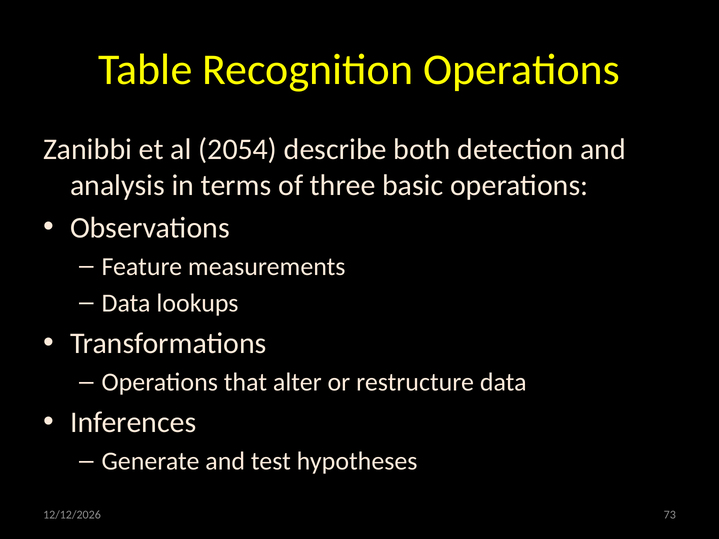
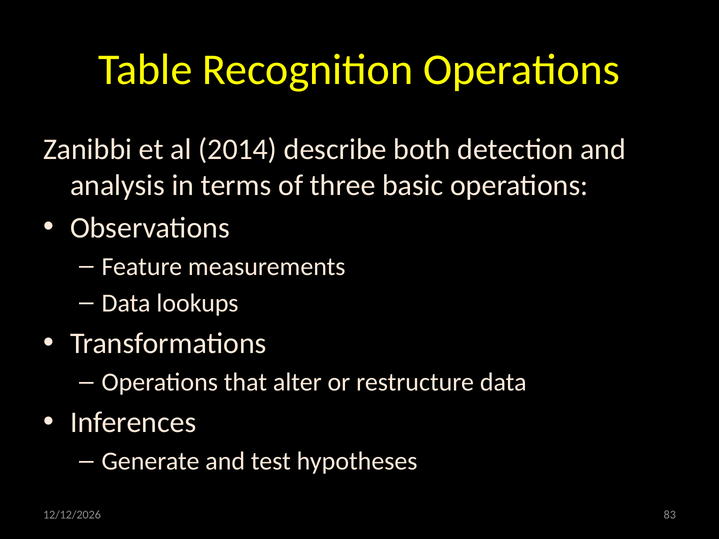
2054: 2054 -> 2014
73: 73 -> 83
